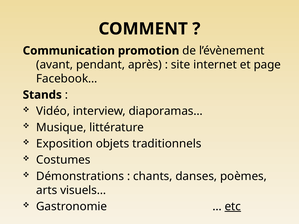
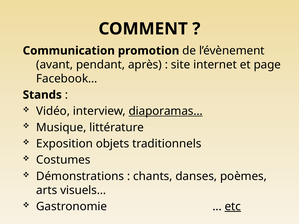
diaporamas… underline: none -> present
